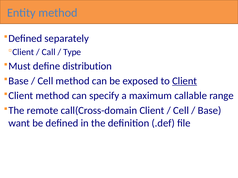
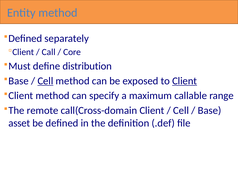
Type: Type -> Core
Cell at (45, 81) underline: none -> present
want: want -> asset
